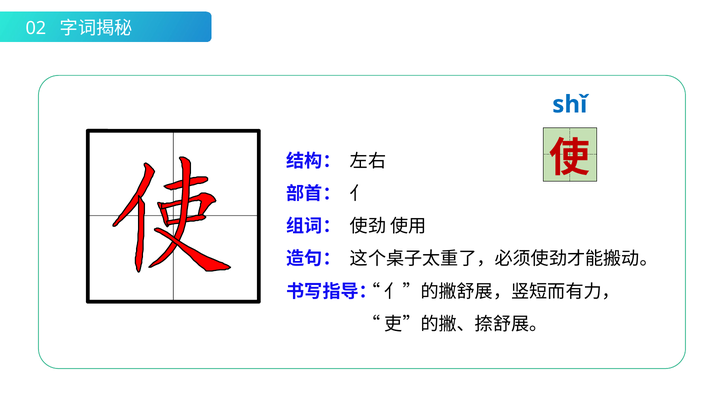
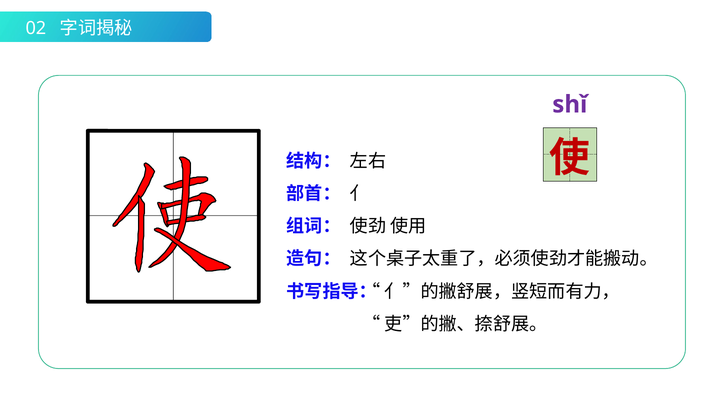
shǐ colour: blue -> purple
